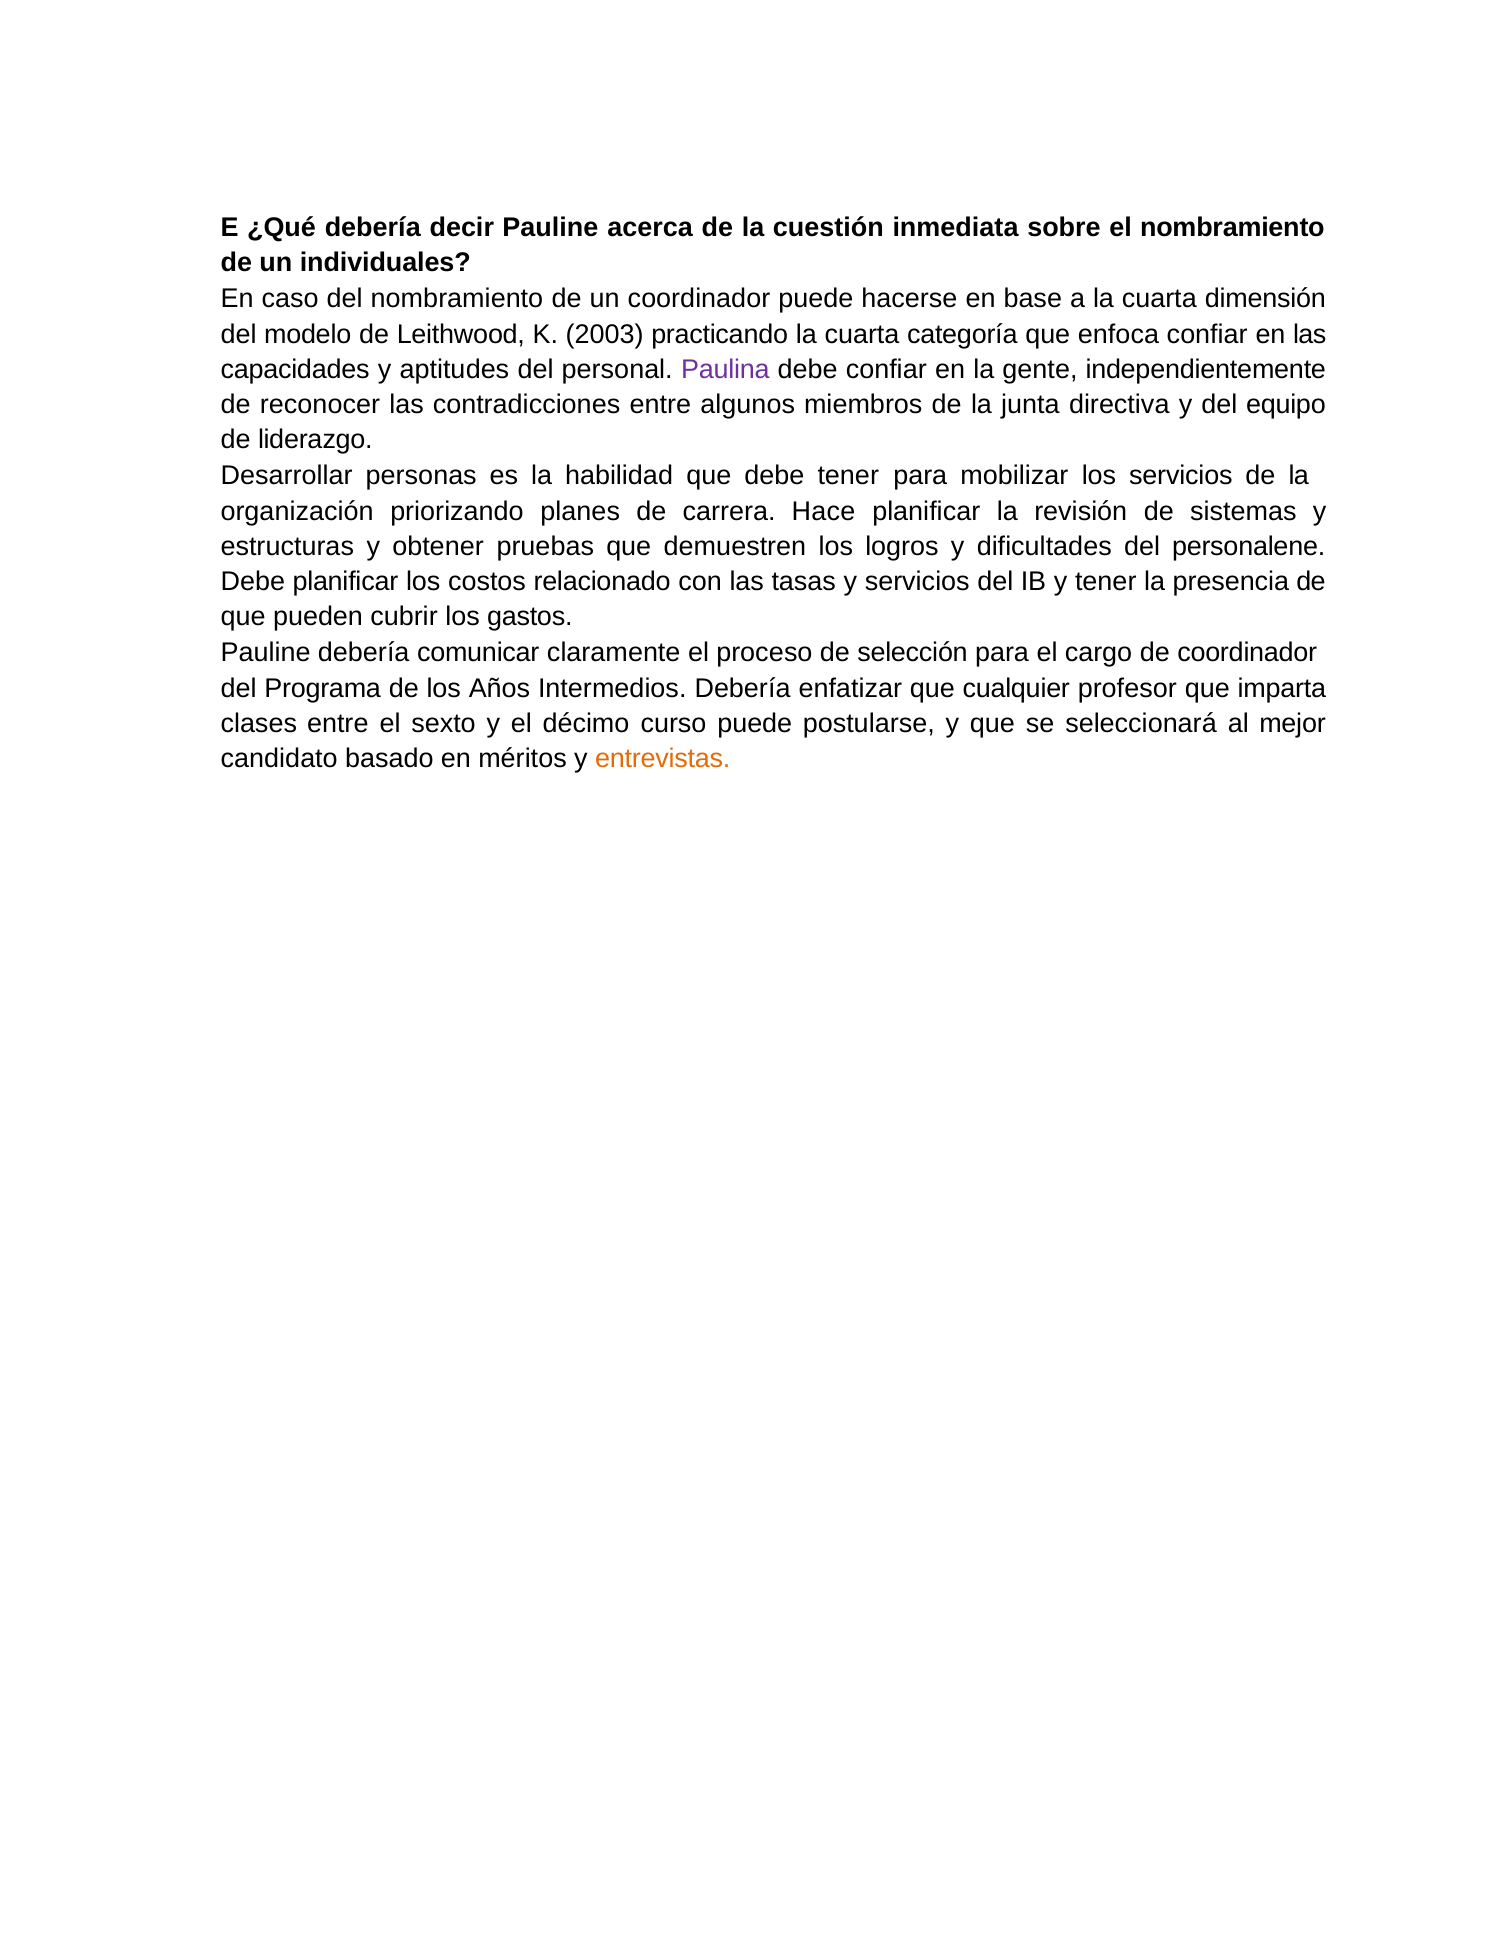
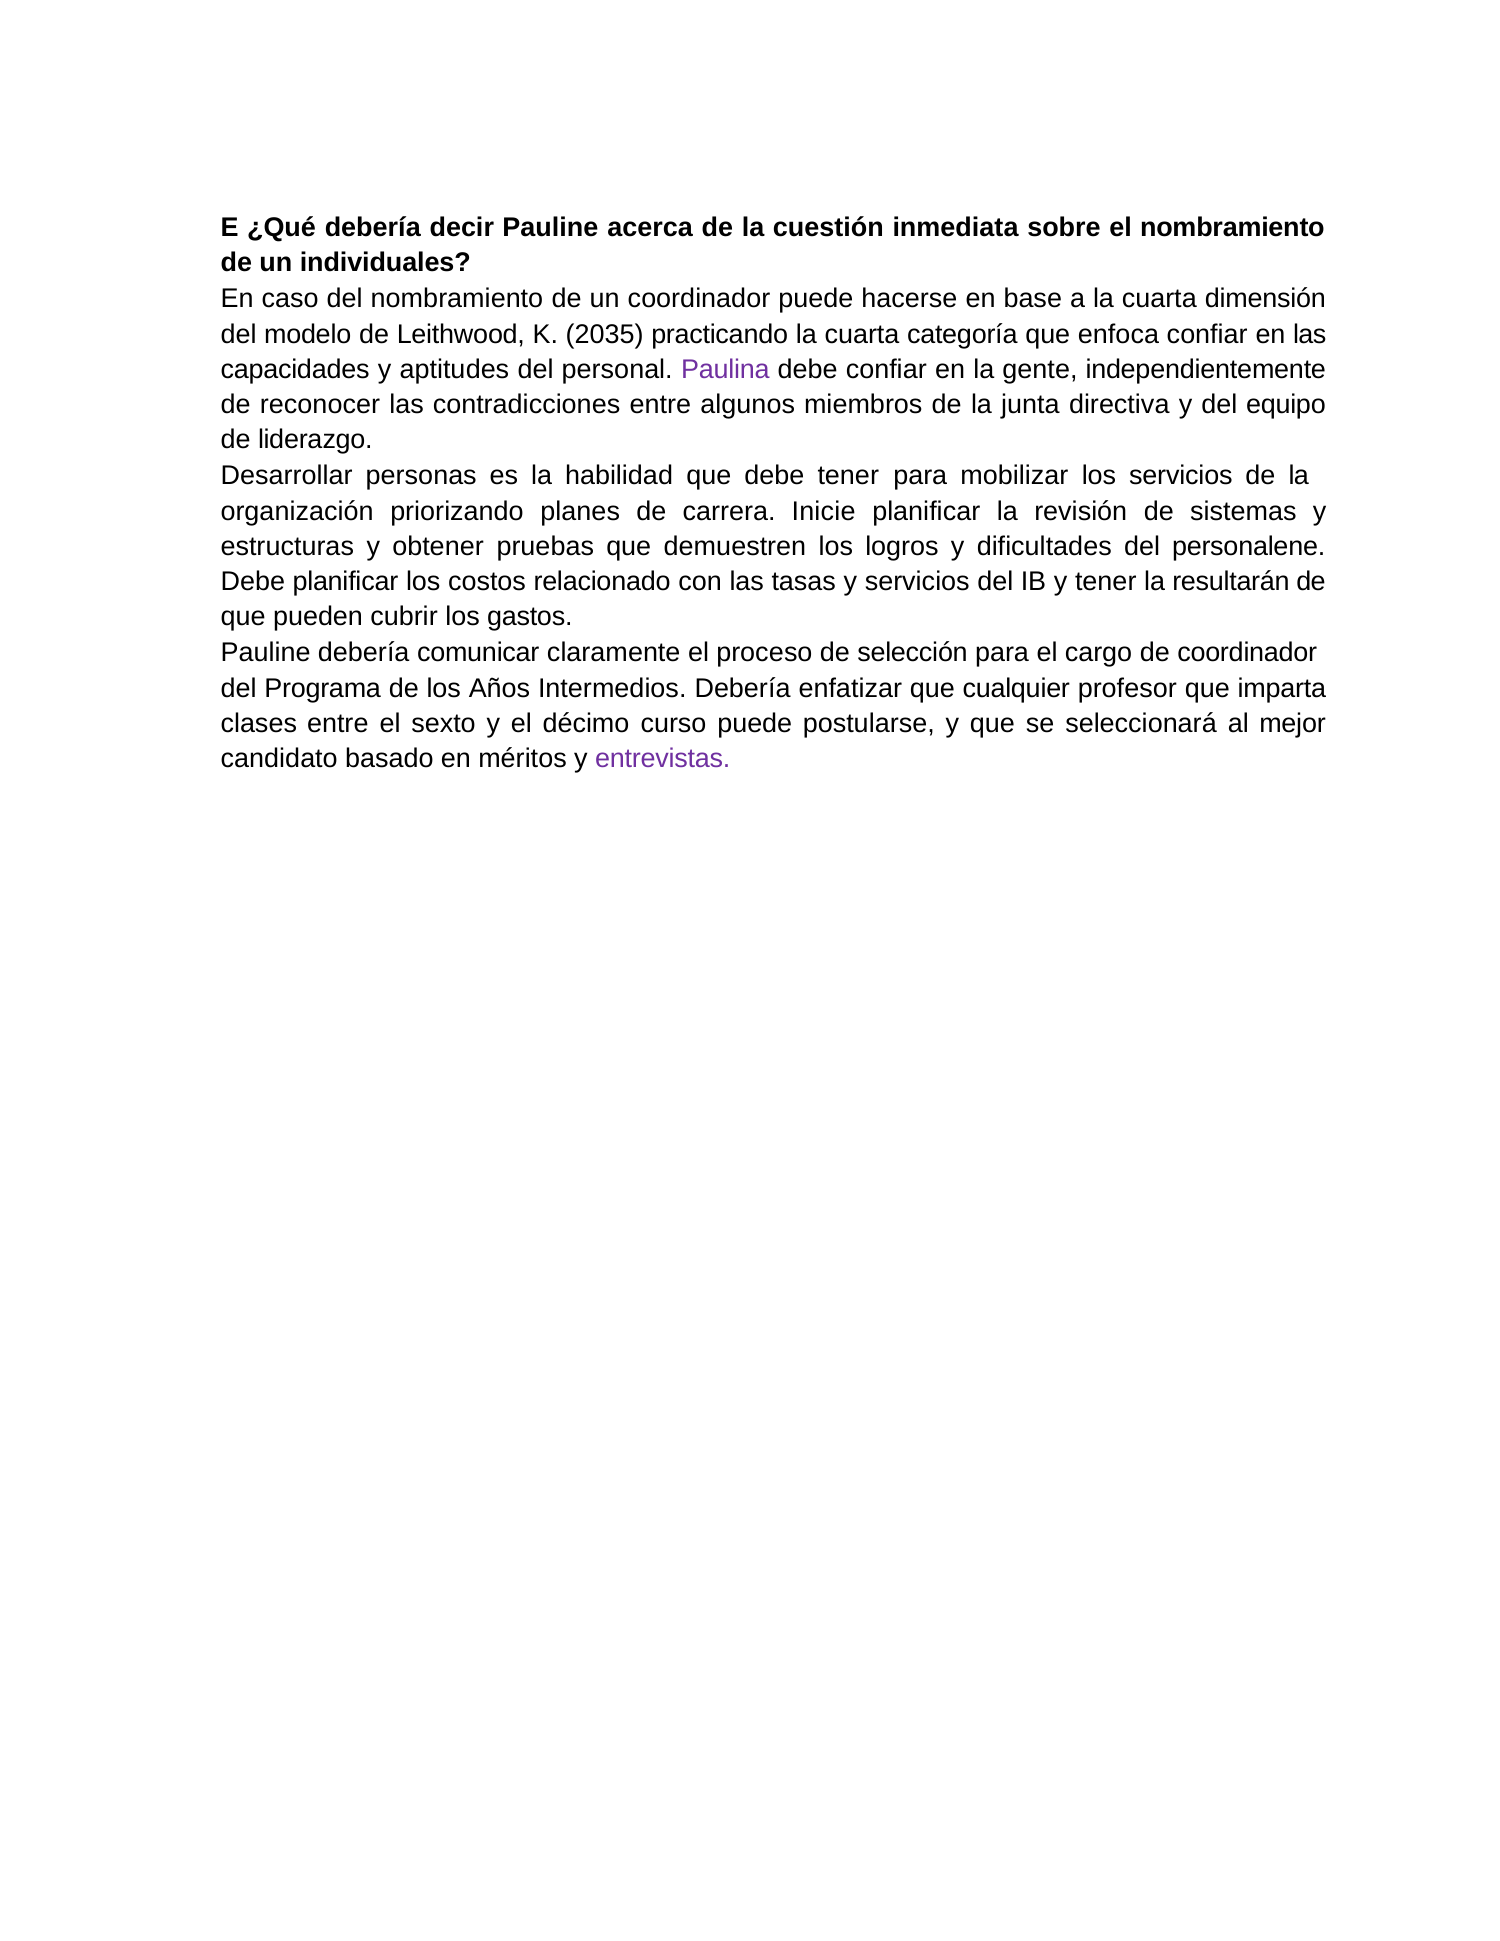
2003: 2003 -> 2035
Hace: Hace -> Inicie
presencia: presencia -> resultarán
entrevistas colour: orange -> purple
